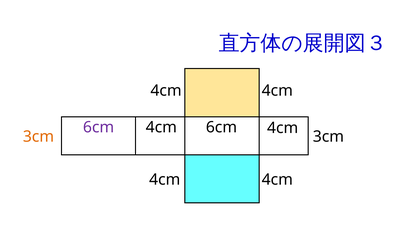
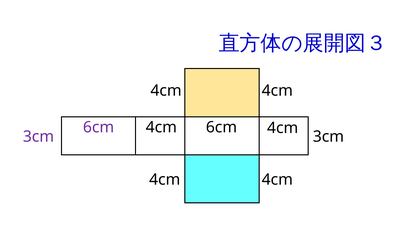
3cm at (38, 137) colour: orange -> purple
